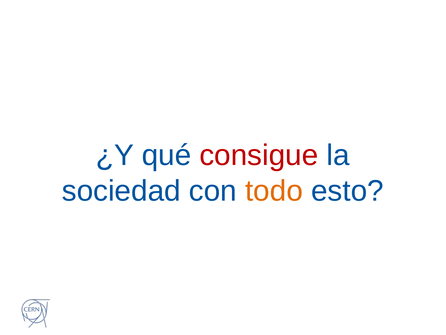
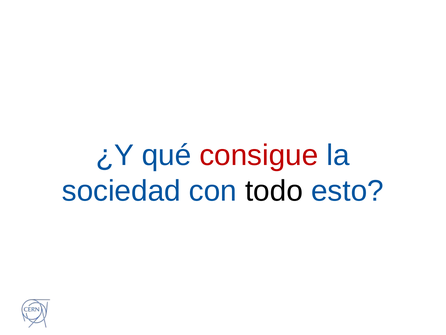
todo colour: orange -> black
